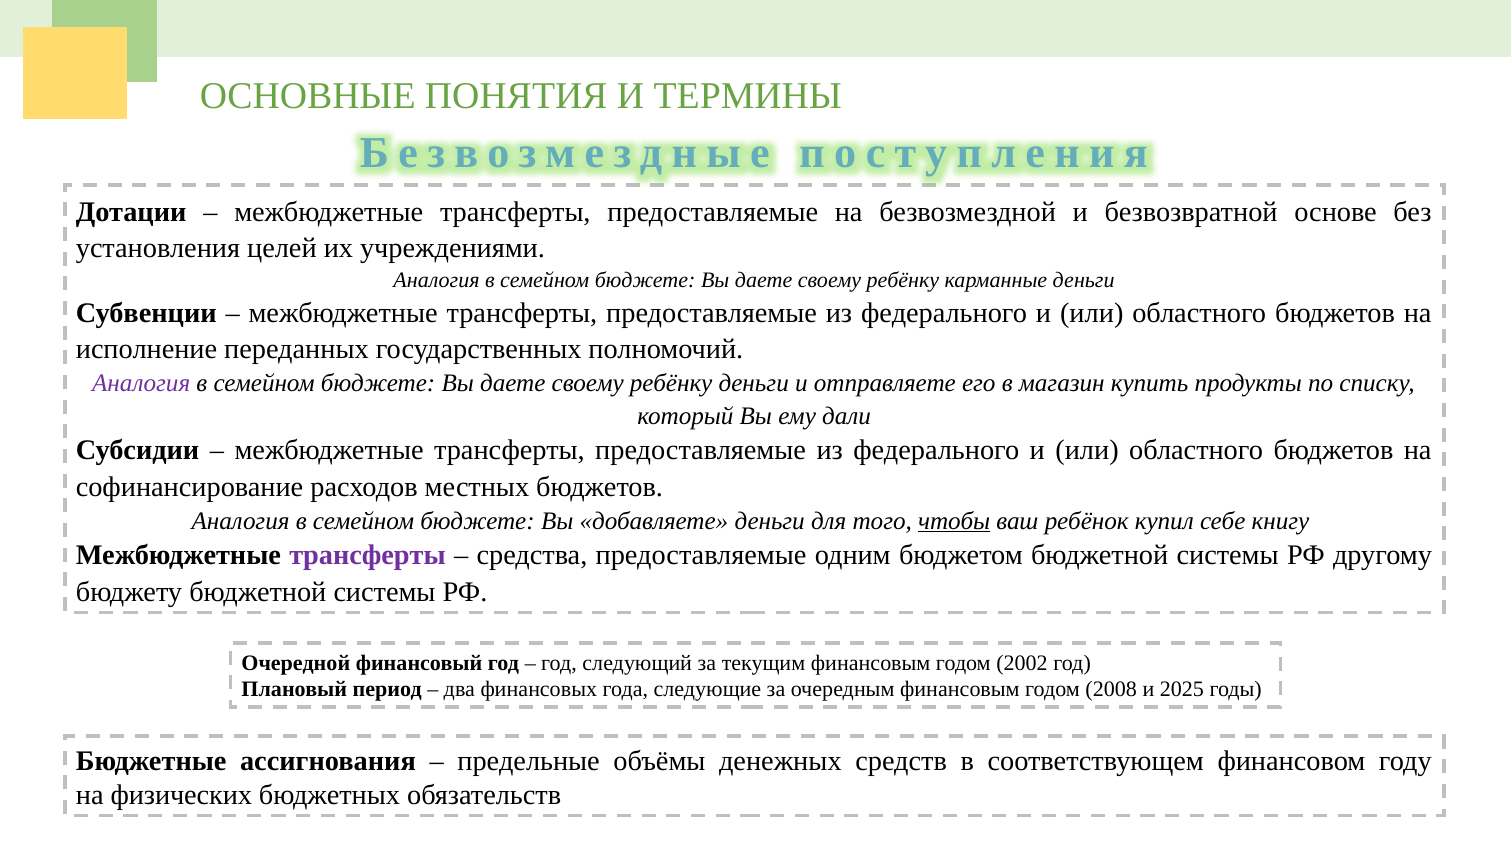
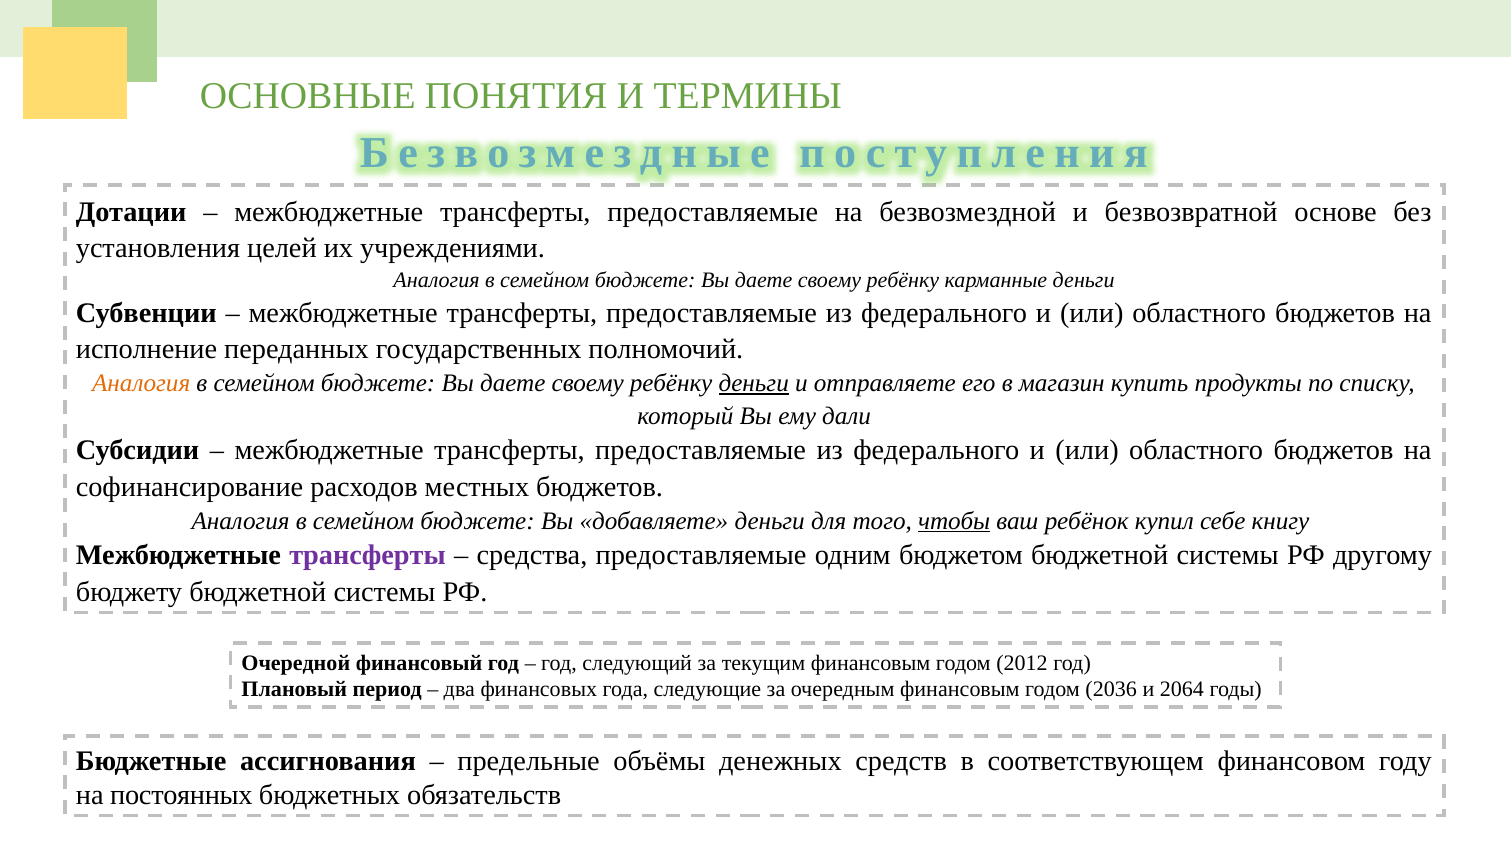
Аналогия at (141, 383) colour: purple -> orange
деньги at (754, 383) underline: none -> present
2002: 2002 -> 2012
2008: 2008 -> 2036
2025: 2025 -> 2064
физических: физических -> постоянных
